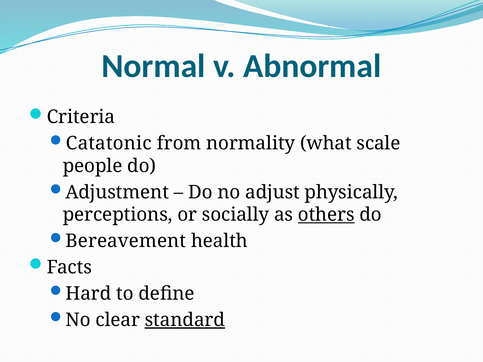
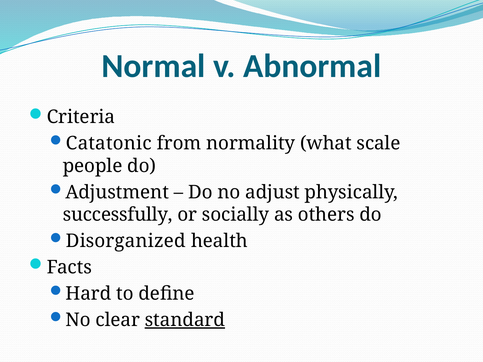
perceptions: perceptions -> successfully
others underline: present -> none
Bereavement: Bereavement -> Disorganized
